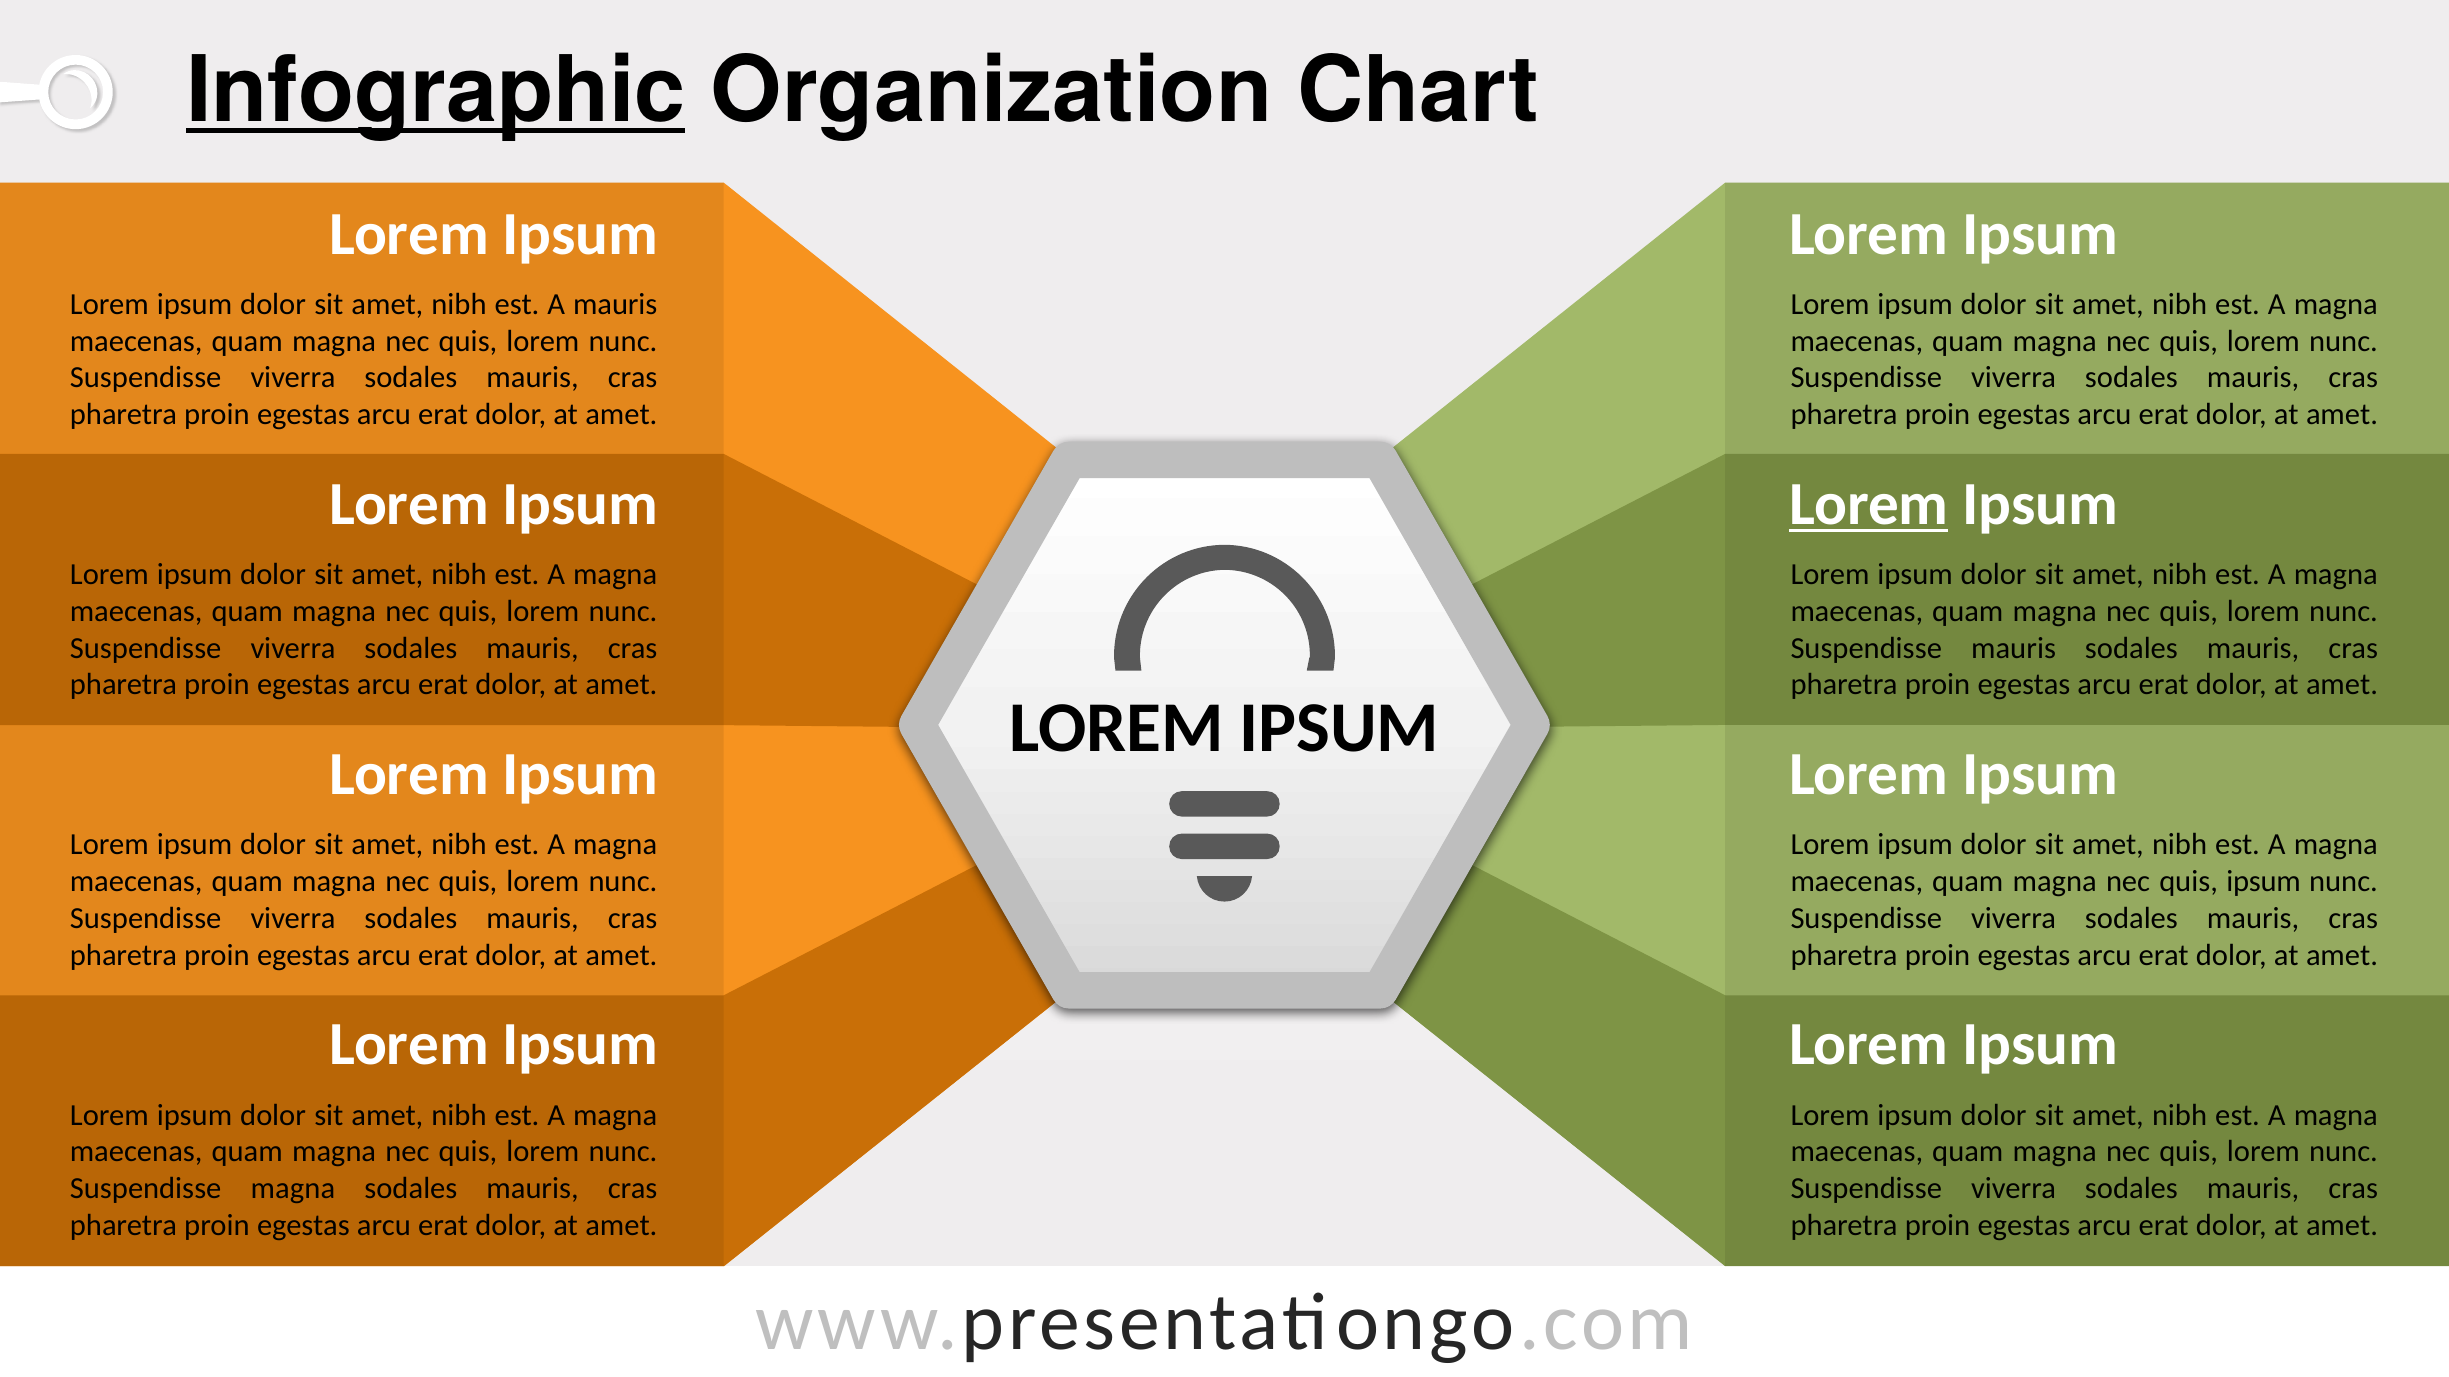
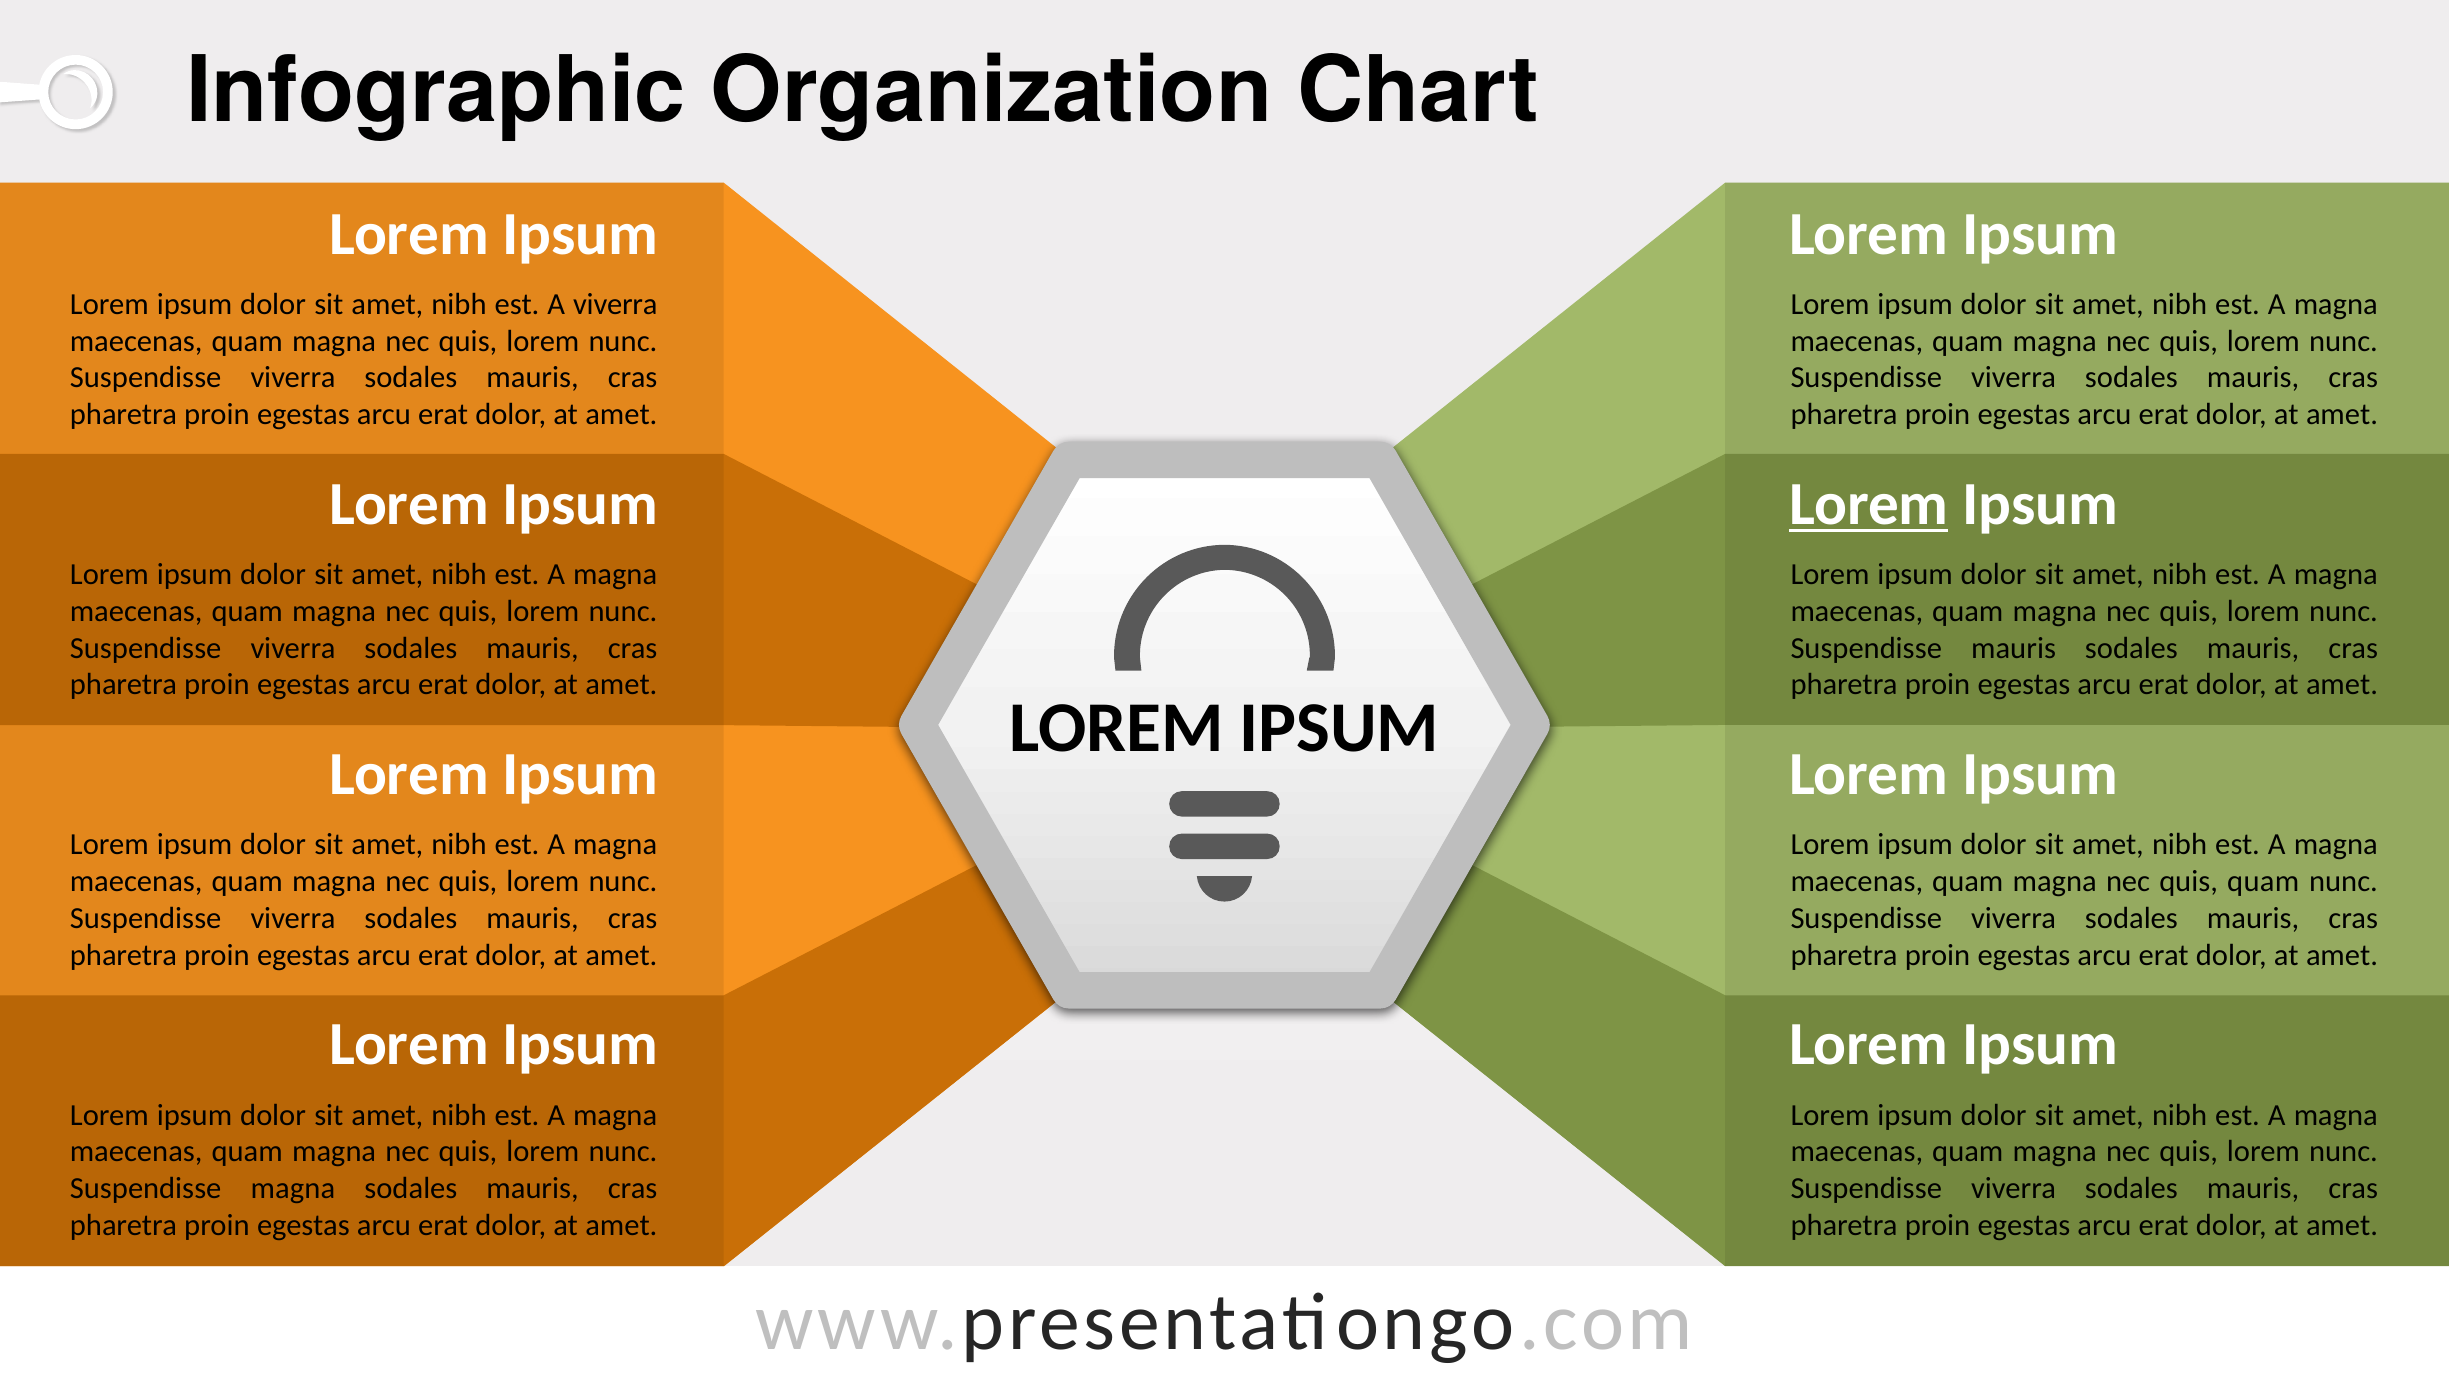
Infographic underline: present -> none
A mauris: mauris -> viverra
quis ipsum: ipsum -> quam
